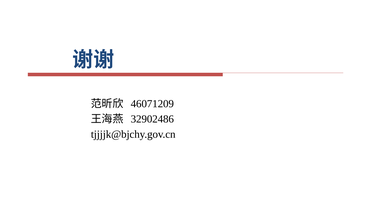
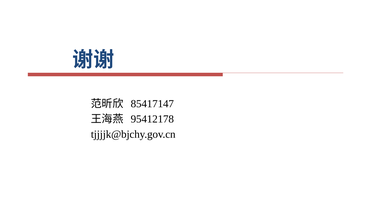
46071209: 46071209 -> 85417147
32902486: 32902486 -> 95412178
